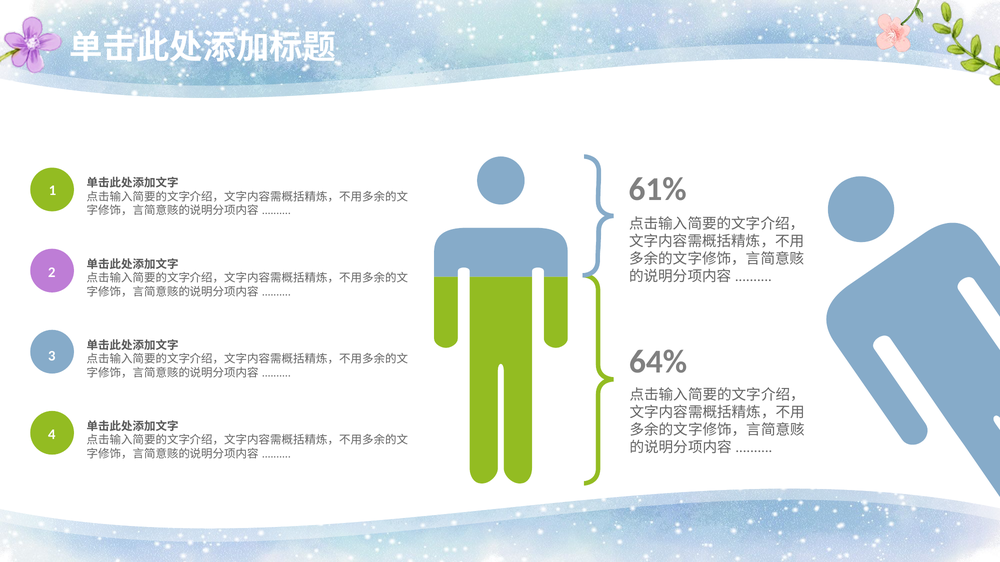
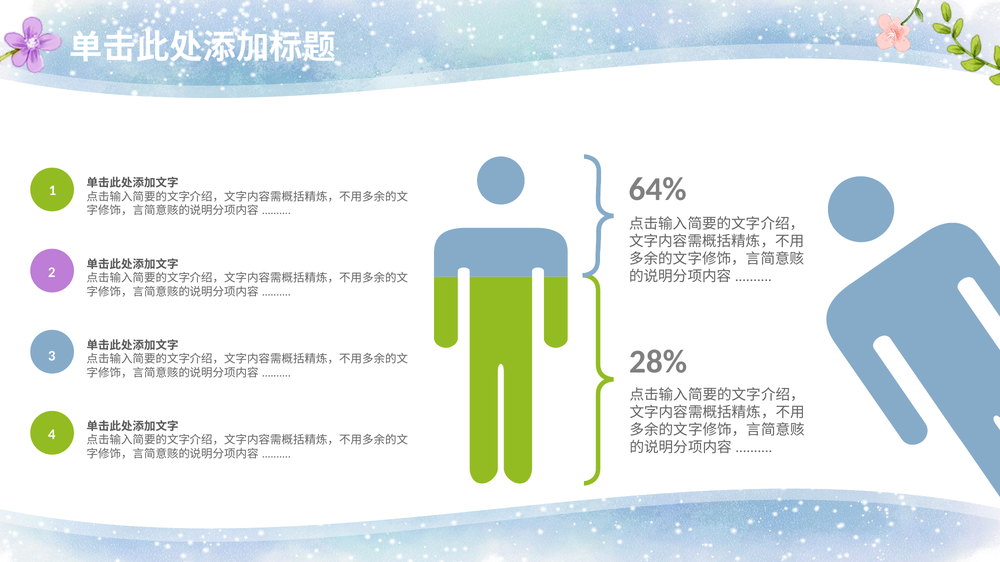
61%: 61% -> 64%
64%: 64% -> 28%
